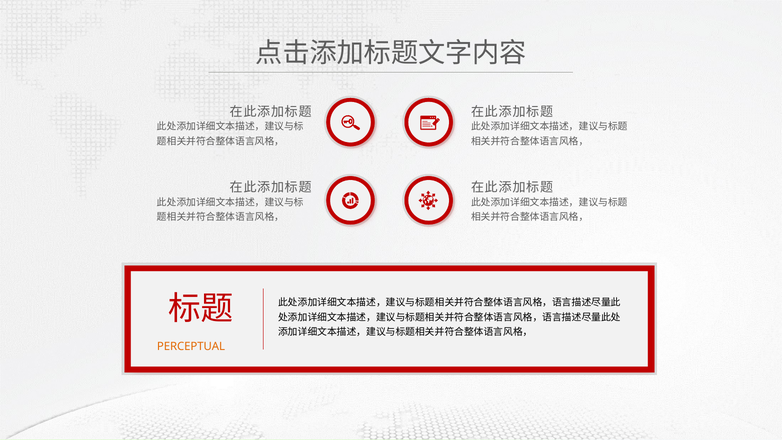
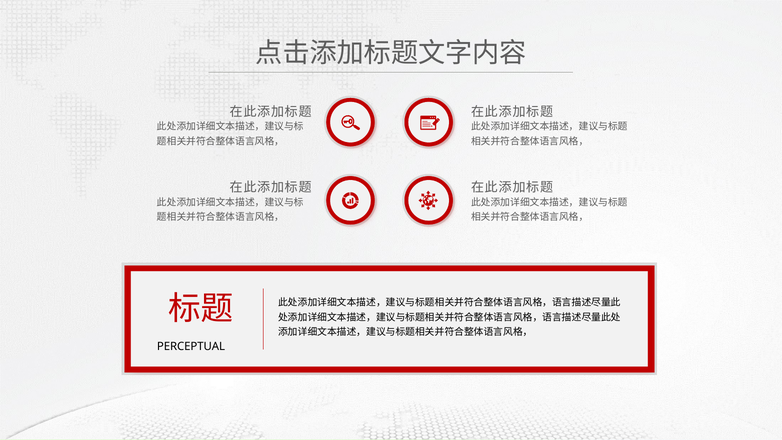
PERCEPTUAL colour: orange -> black
